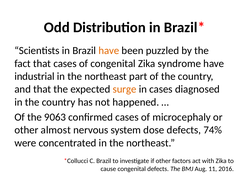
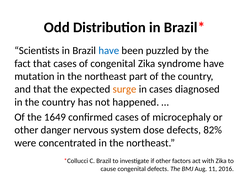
have at (109, 51) colour: orange -> blue
industrial: industrial -> mutation
9063: 9063 -> 1649
almost: almost -> danger
74%: 74% -> 82%
